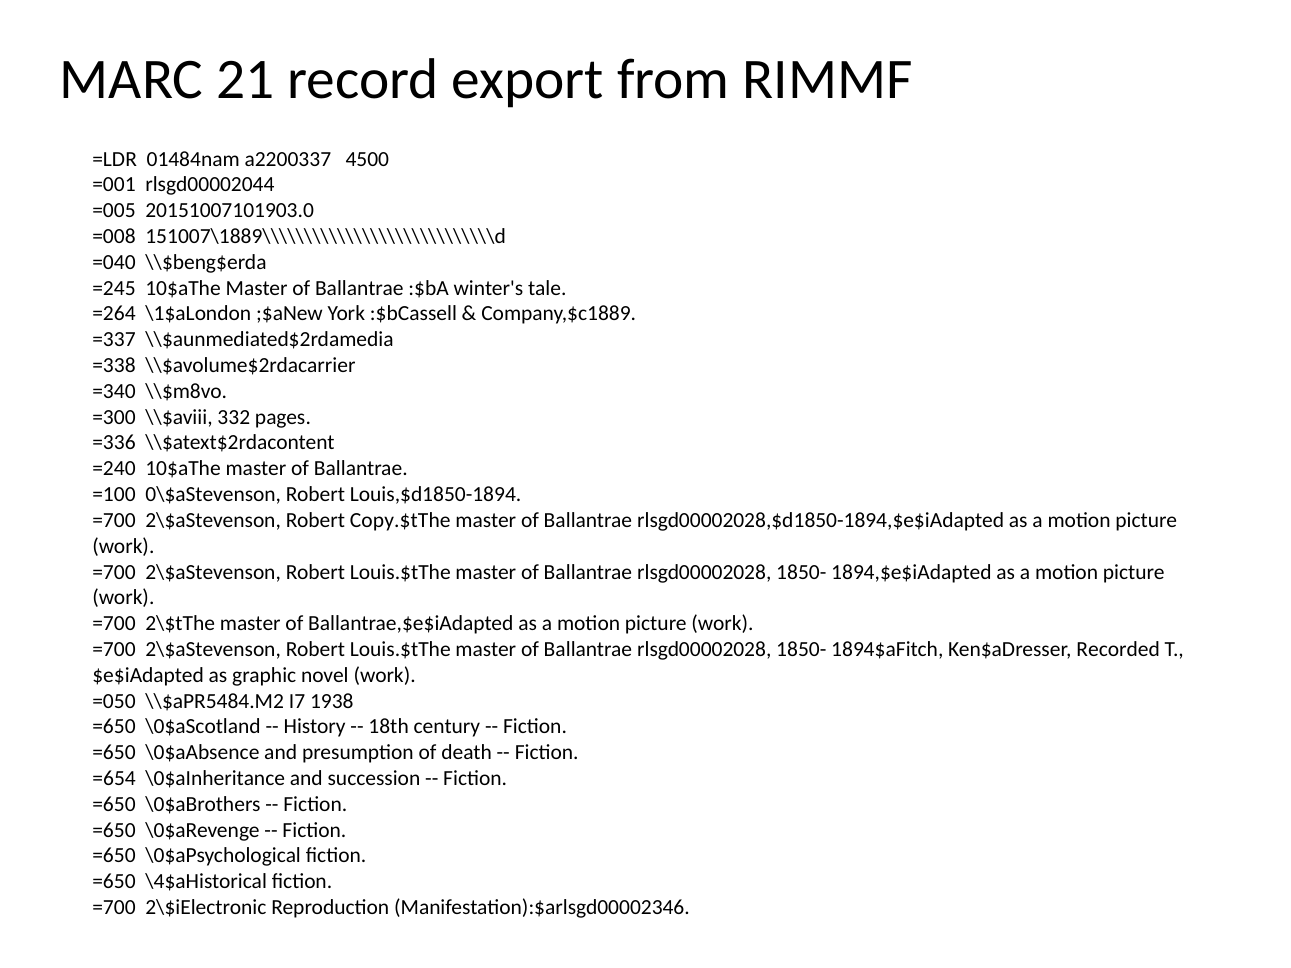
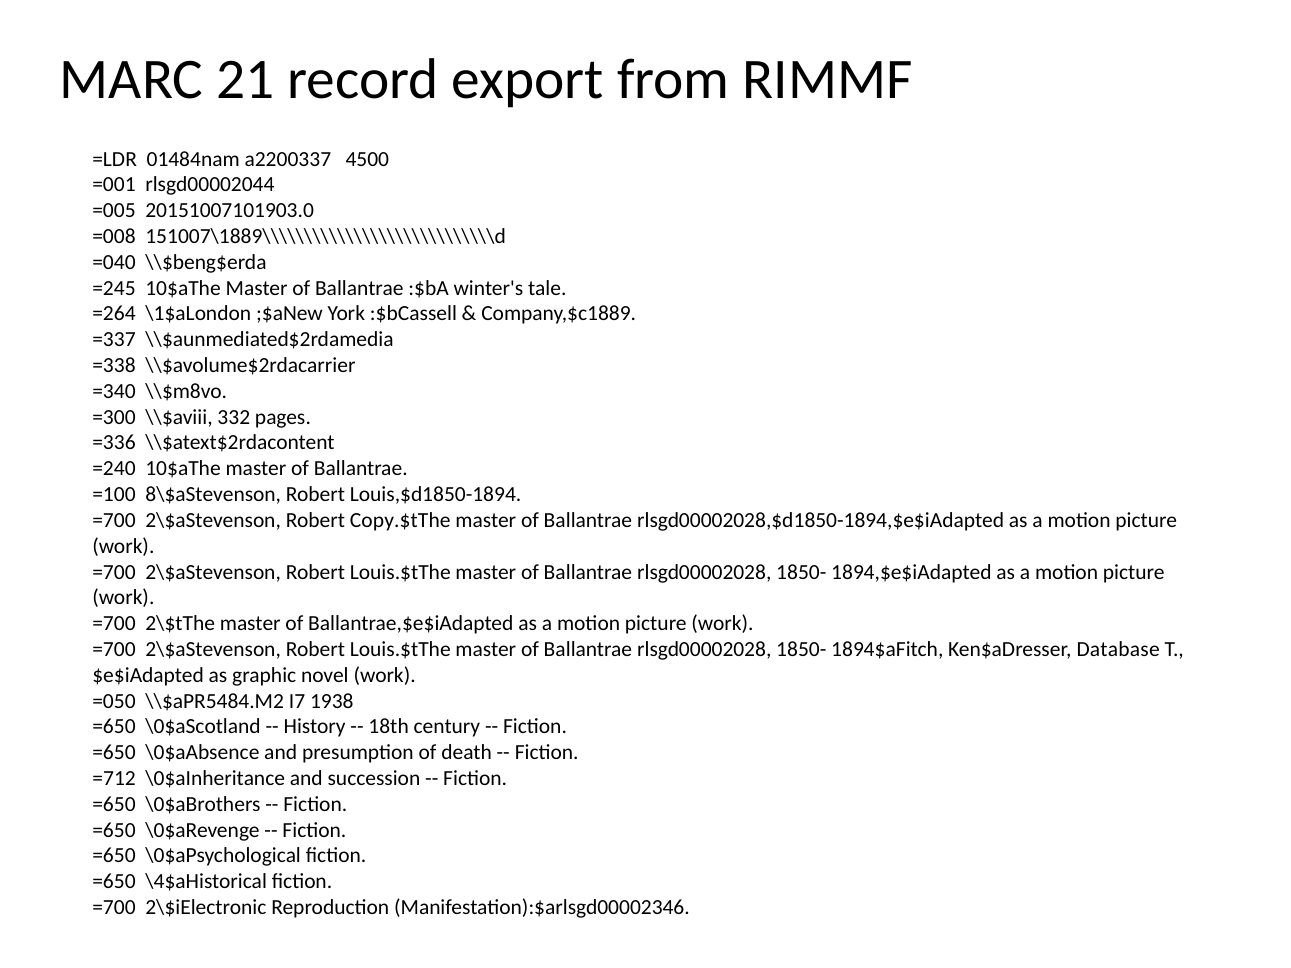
0\$aStevenson: 0\$aStevenson -> 8\$aStevenson
Recorded: Recorded -> Database
=654: =654 -> =712
